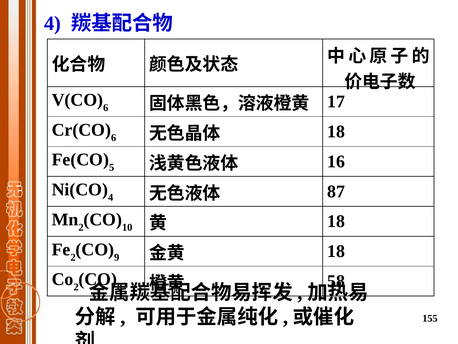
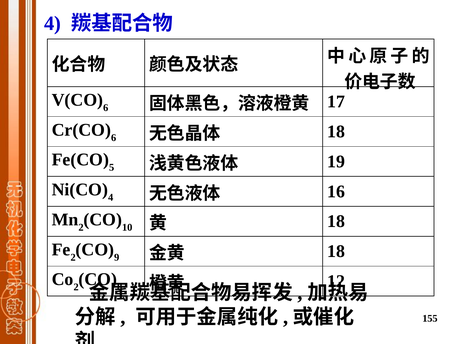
16: 16 -> 19
87: 87 -> 16
58: 58 -> 12
